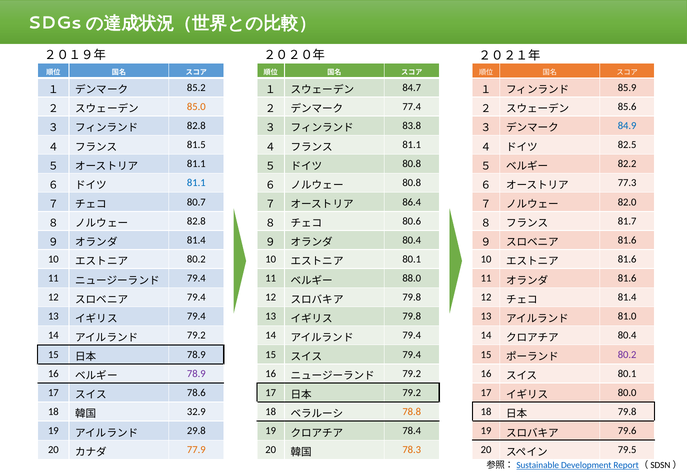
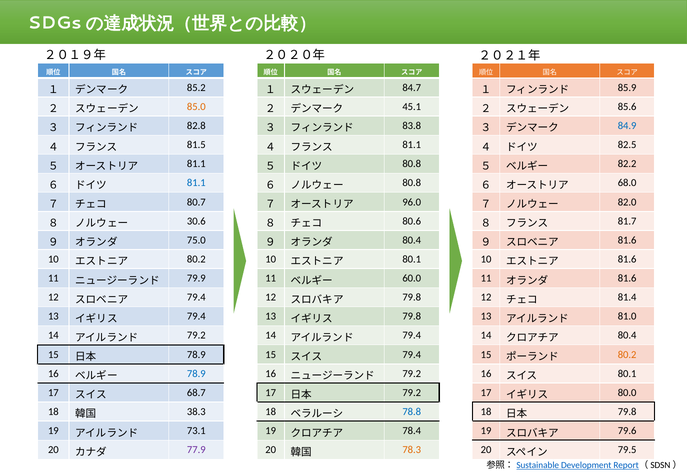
77.4: 77.4 -> 45.1
77.3: 77.3 -> 68.0
86.4: 86.4 -> 96.0
82.8 at (196, 221): 82.8 -> 30.6
81.4 at (196, 240): 81.4 -> 75.0
79.4 at (196, 278): 79.4 -> 79.9
88.0: 88.0 -> 60.0
80.2 at (627, 354) colour: purple -> orange
78.9 at (196, 373) colour: purple -> blue
78.6: 78.6 -> 68.7
32.9: 32.9 -> 38.3
78.8 colour: orange -> blue
29.8: 29.8 -> 73.1
77.9 colour: orange -> purple
